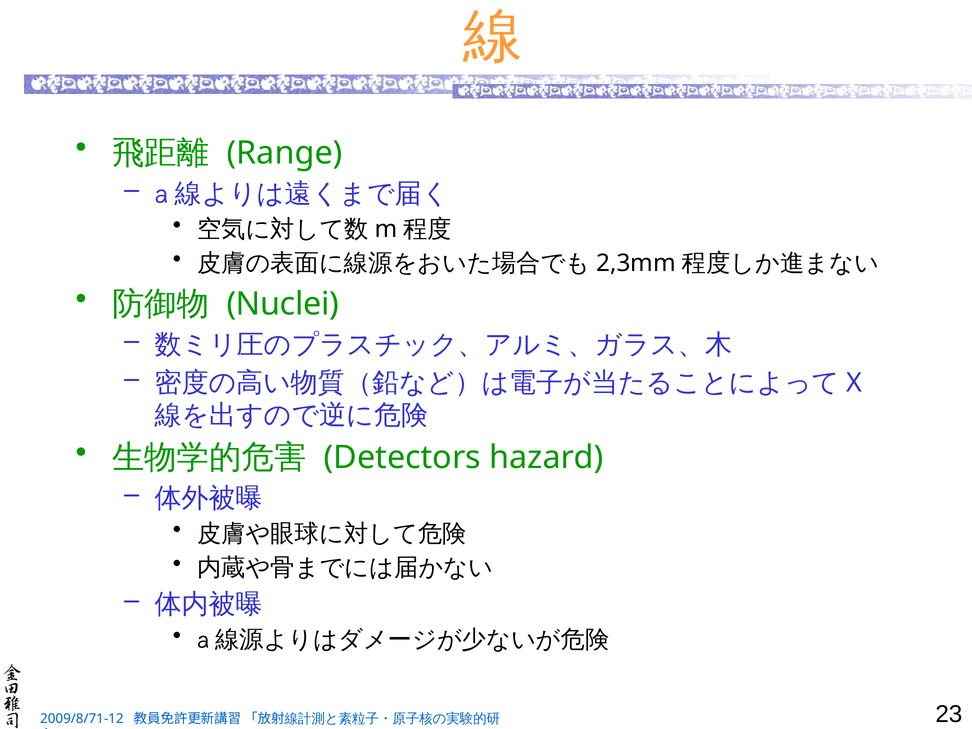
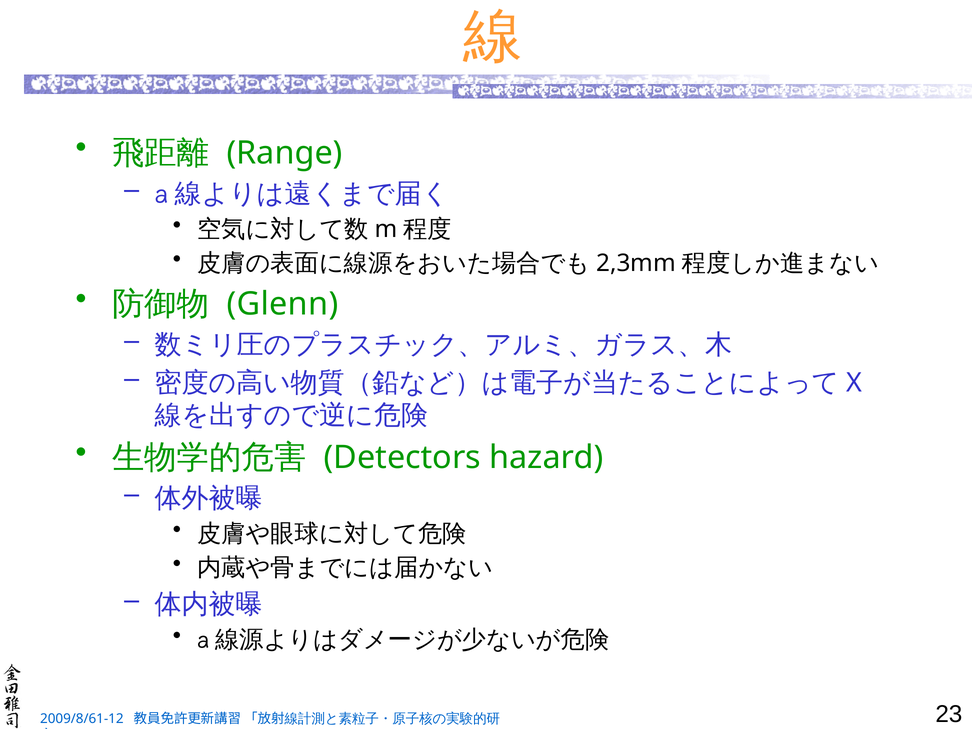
Nuclei: Nuclei -> Glenn
2009/8/71-12: 2009/8/71-12 -> 2009/8/61-12
